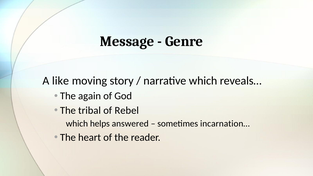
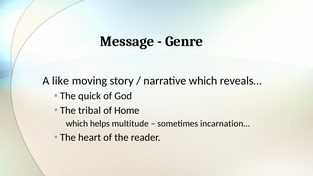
again: again -> quick
Rebel: Rebel -> Home
answered: answered -> multitude
